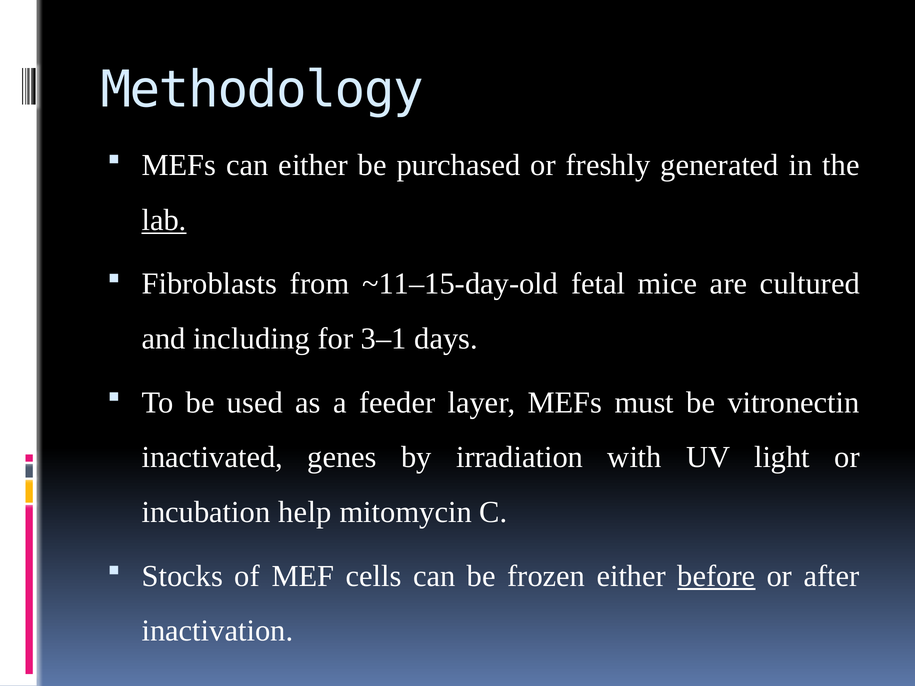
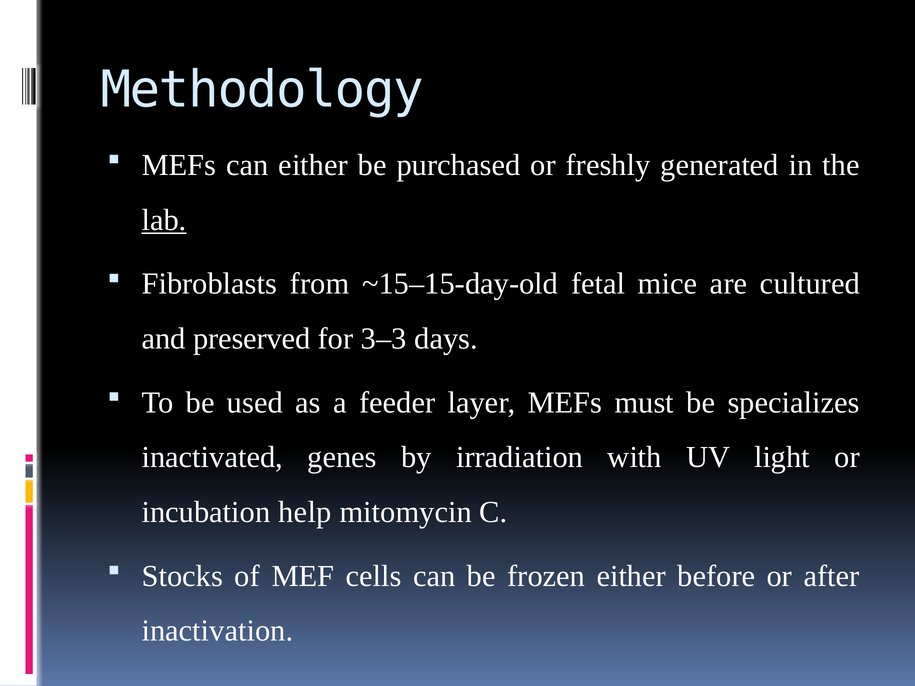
~11–15-day-old: ~11–15-day-old -> ~15–15-day-old
including: including -> preserved
3–1: 3–1 -> 3–3
vitronectin: vitronectin -> specializes
before underline: present -> none
